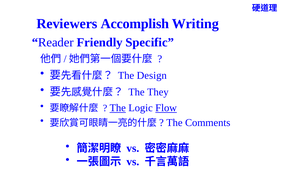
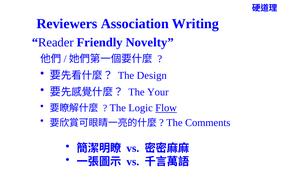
Accomplish: Accomplish -> Association
Specific: Specific -> Novelty
They: They -> Your
The at (118, 108) underline: present -> none
